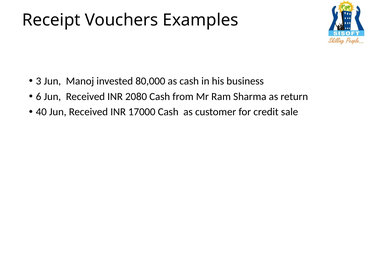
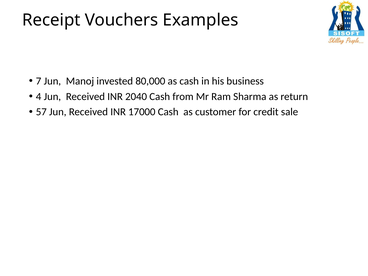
3: 3 -> 7
6: 6 -> 4
2080: 2080 -> 2040
40: 40 -> 57
